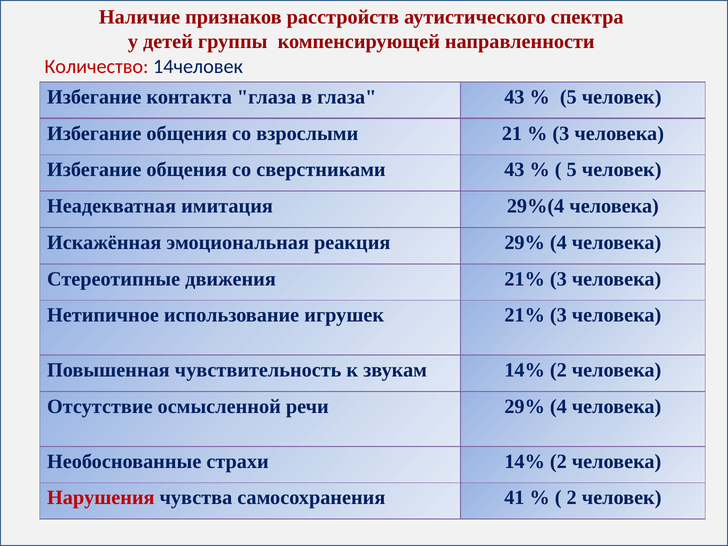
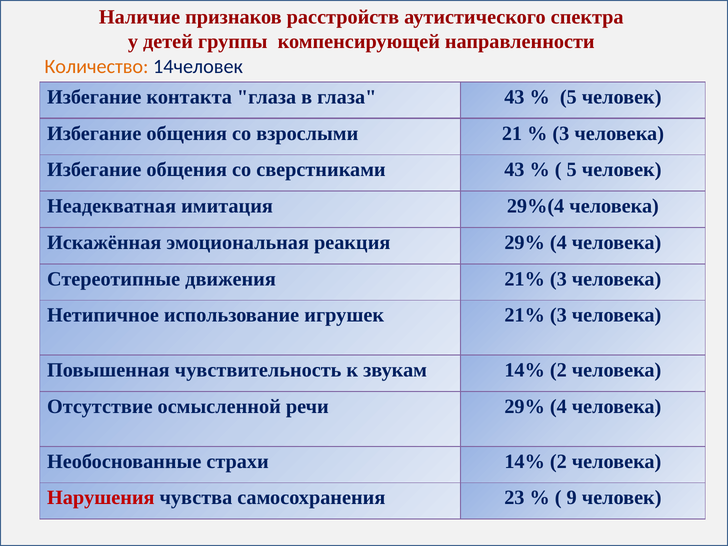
Количество colour: red -> orange
41: 41 -> 23
2 at (572, 498): 2 -> 9
